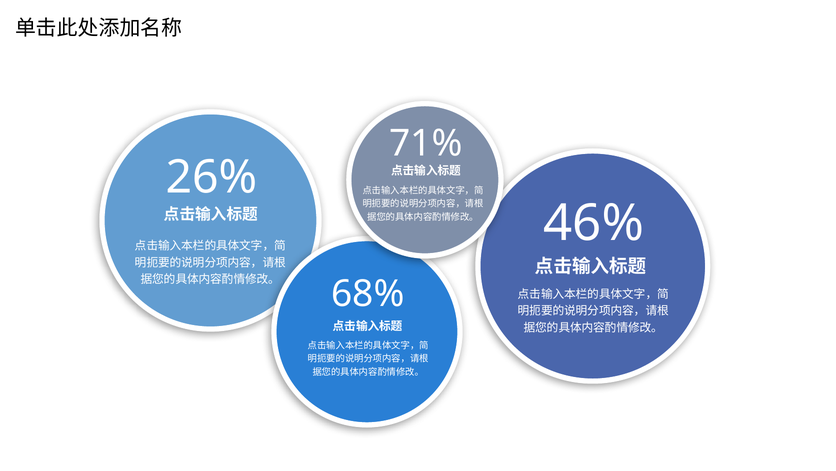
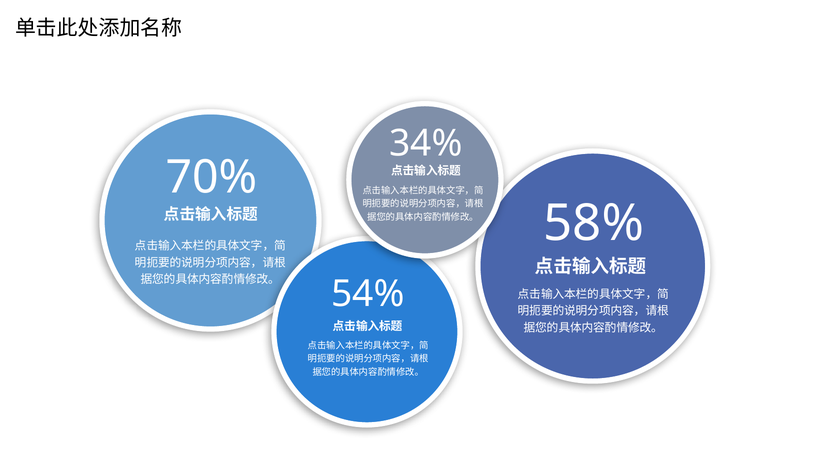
71%: 71% -> 34%
26%: 26% -> 70%
46%: 46% -> 58%
68%: 68% -> 54%
